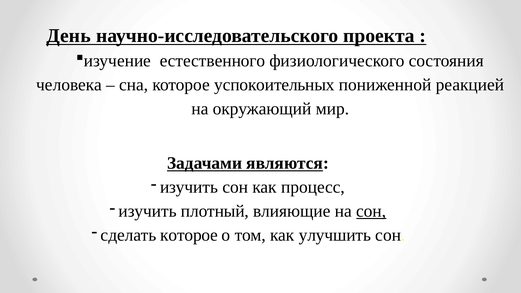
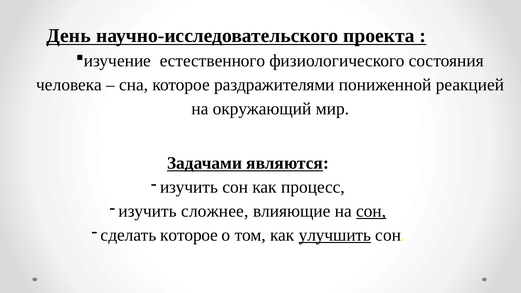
успокоительных: успокоительных -> раздражителями
плотный: плотный -> сложнее
улучшить underline: none -> present
